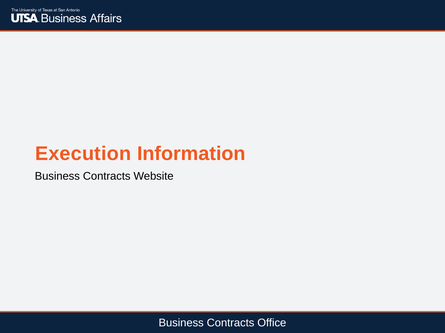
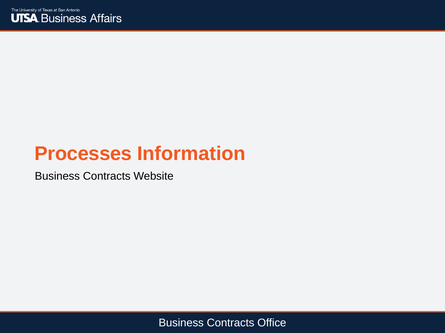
Execution: Execution -> Processes
